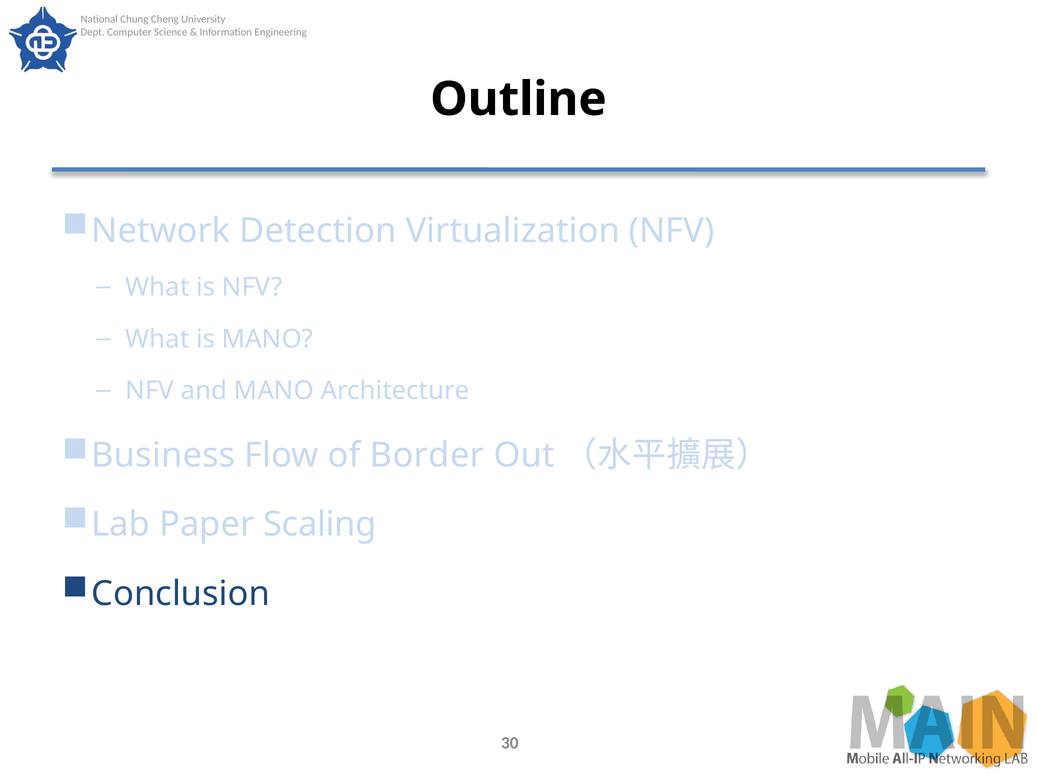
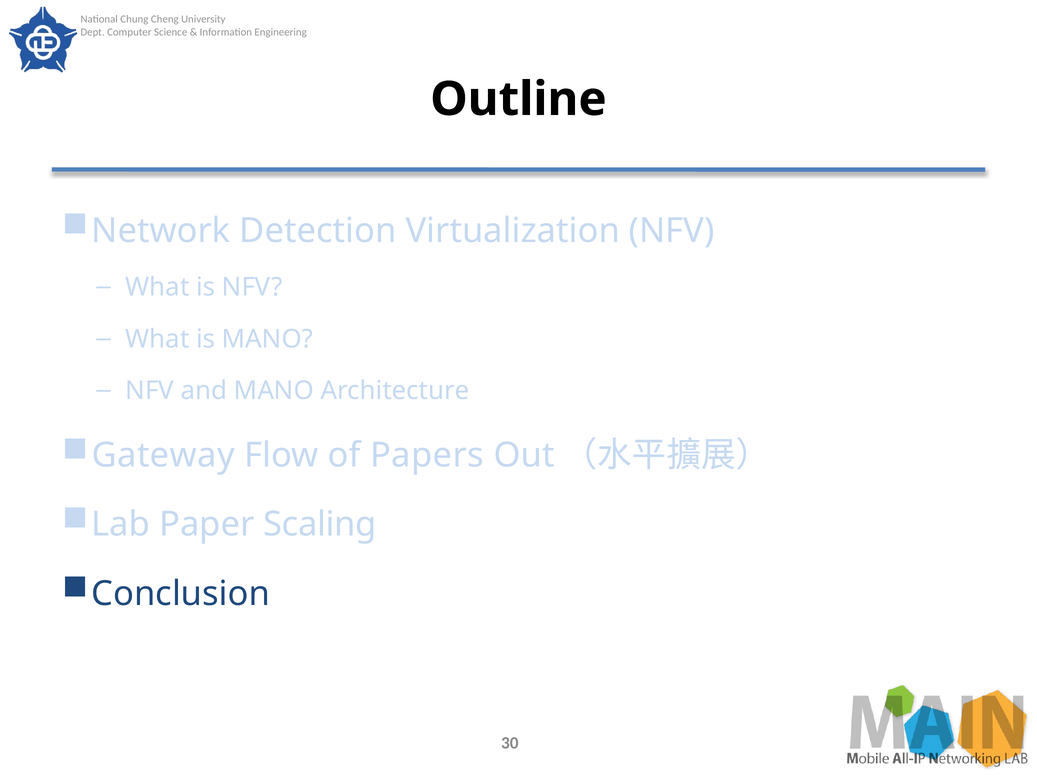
Business: Business -> Gateway
Border: Border -> Papers
